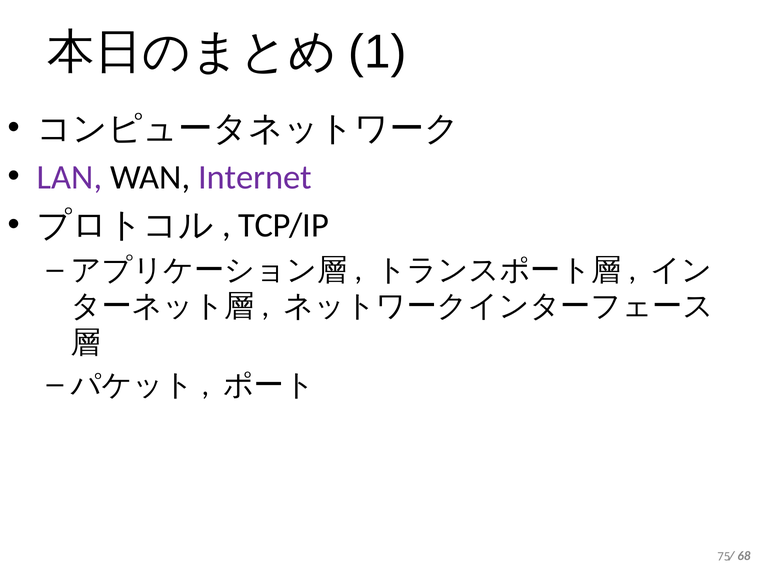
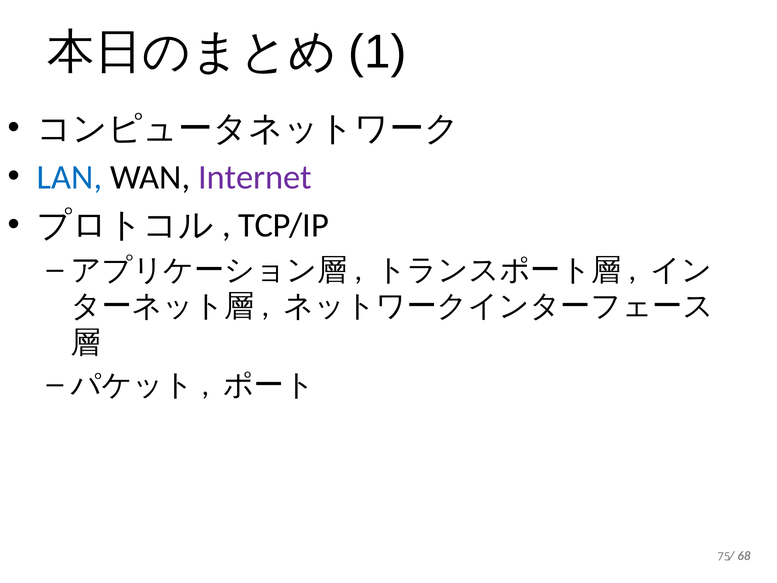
LAN colour: purple -> blue
